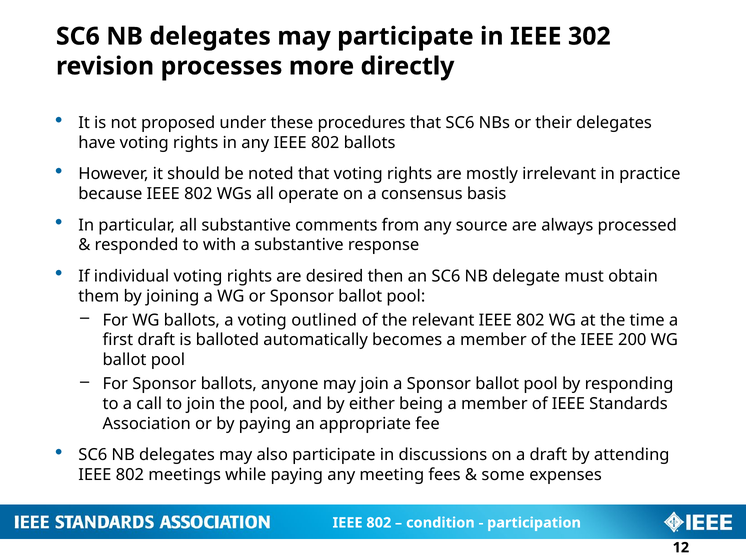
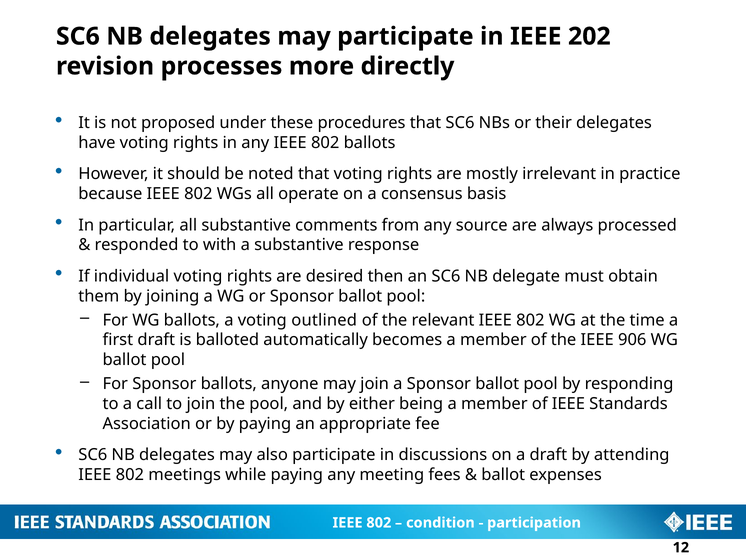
302: 302 -> 202
200: 200 -> 906
some at (503, 475): some -> ballot
